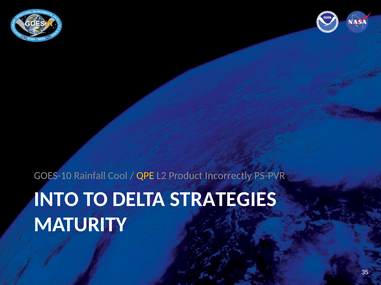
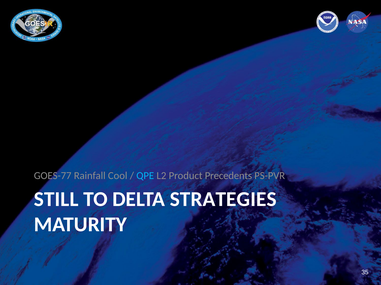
GOES-10: GOES-10 -> GOES-77
QPE colour: yellow -> light blue
Incorrectly: Incorrectly -> Precedents
INTO: INTO -> STILL
